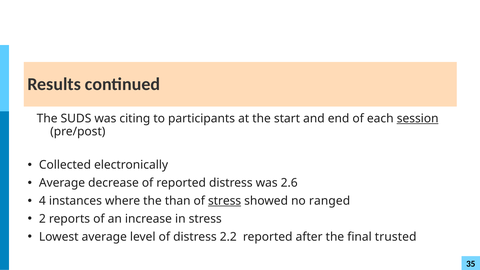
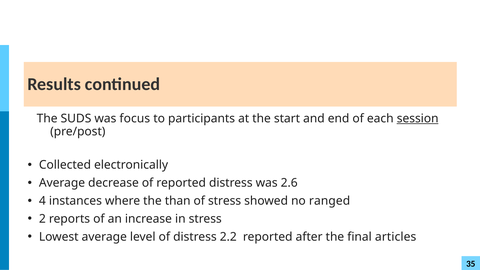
citing: citing -> focus
stress at (225, 201) underline: present -> none
trusted: trusted -> articles
